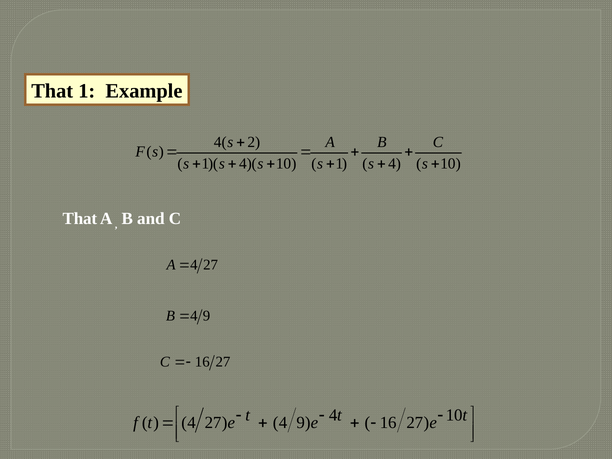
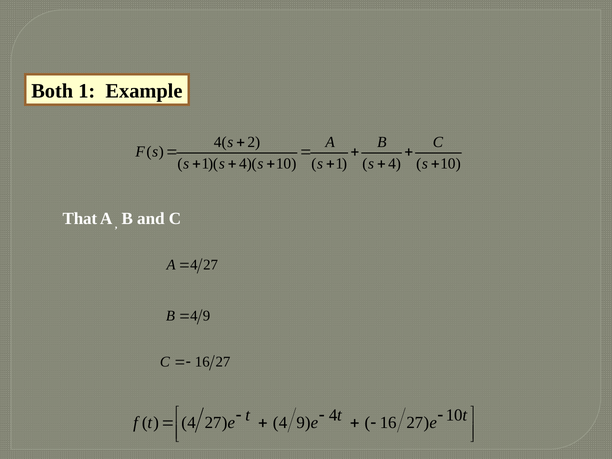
That at (52, 91): That -> Both
